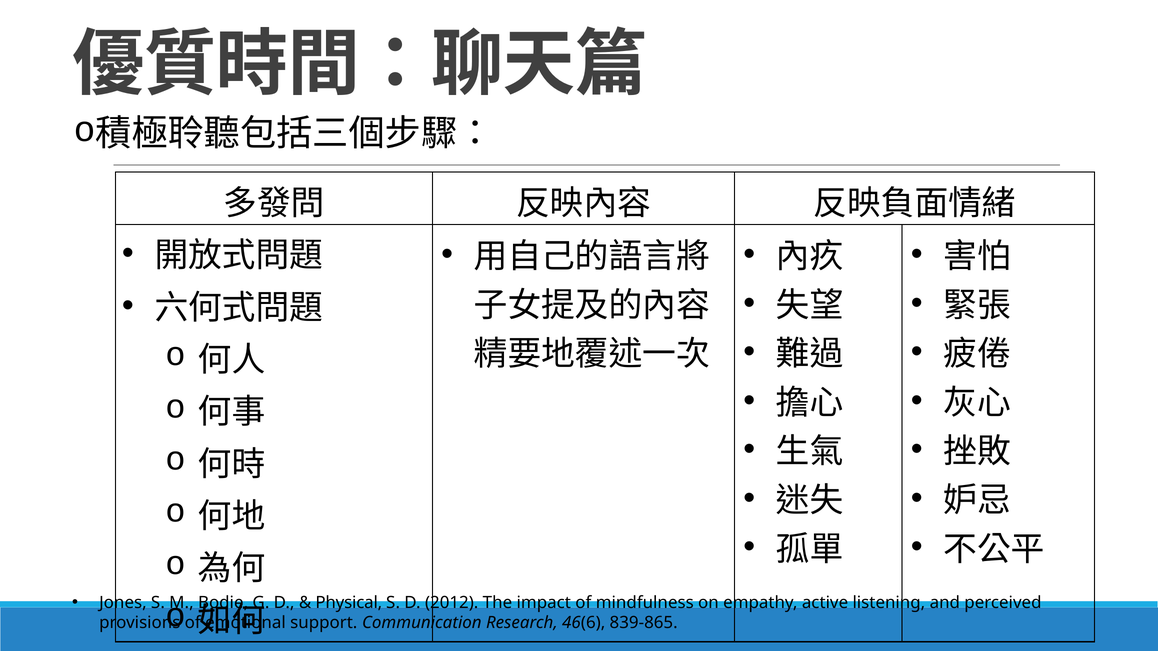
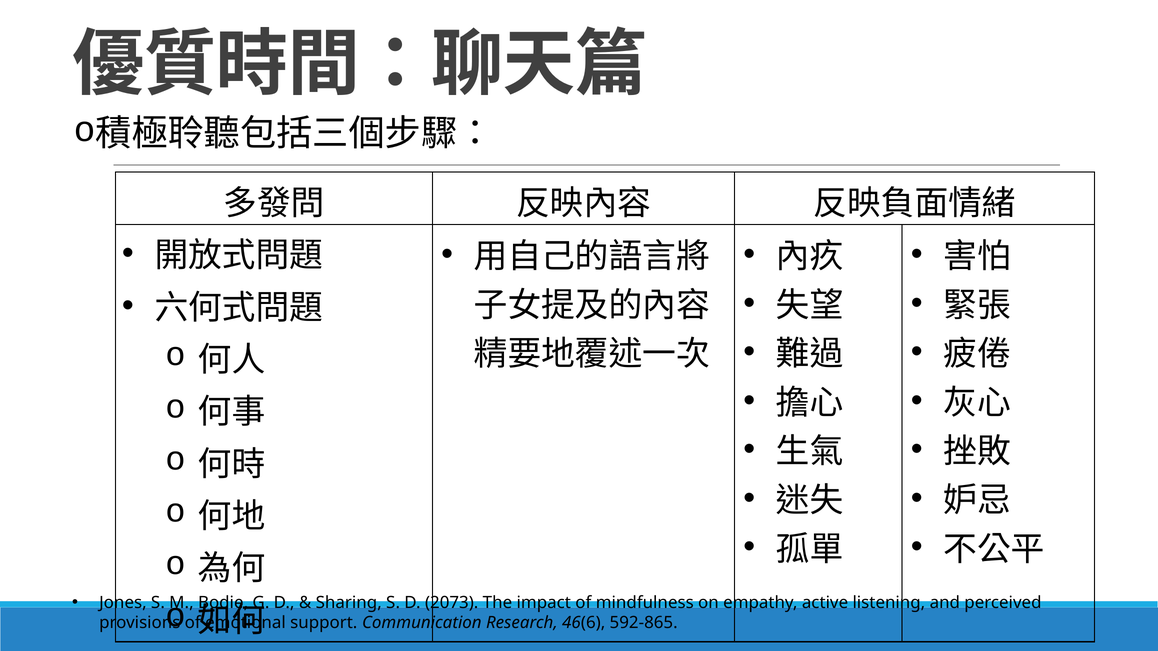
Physical: Physical -> Sharing
2012: 2012 -> 2073
839-865: 839-865 -> 592-865
